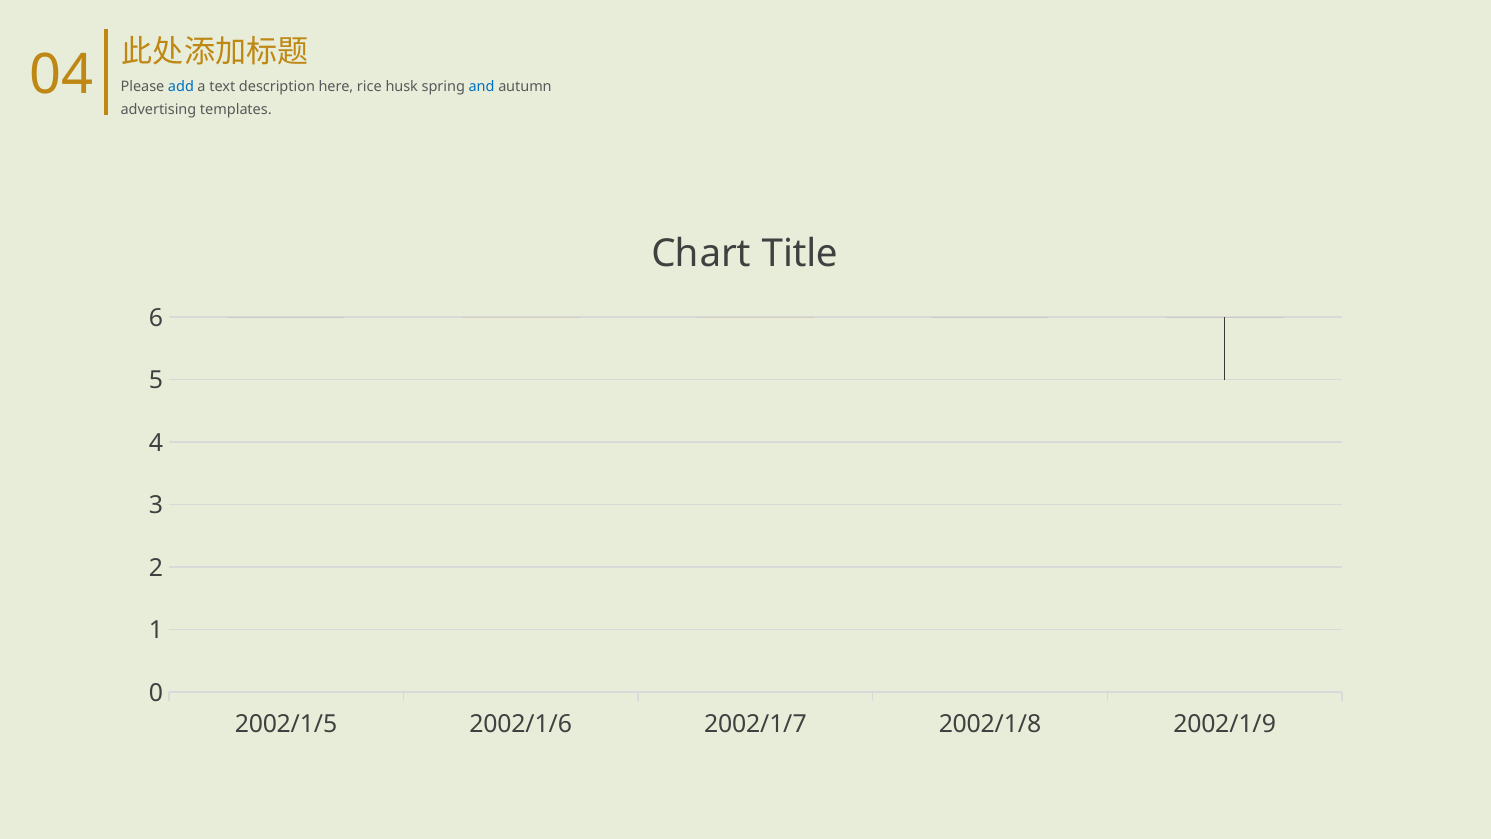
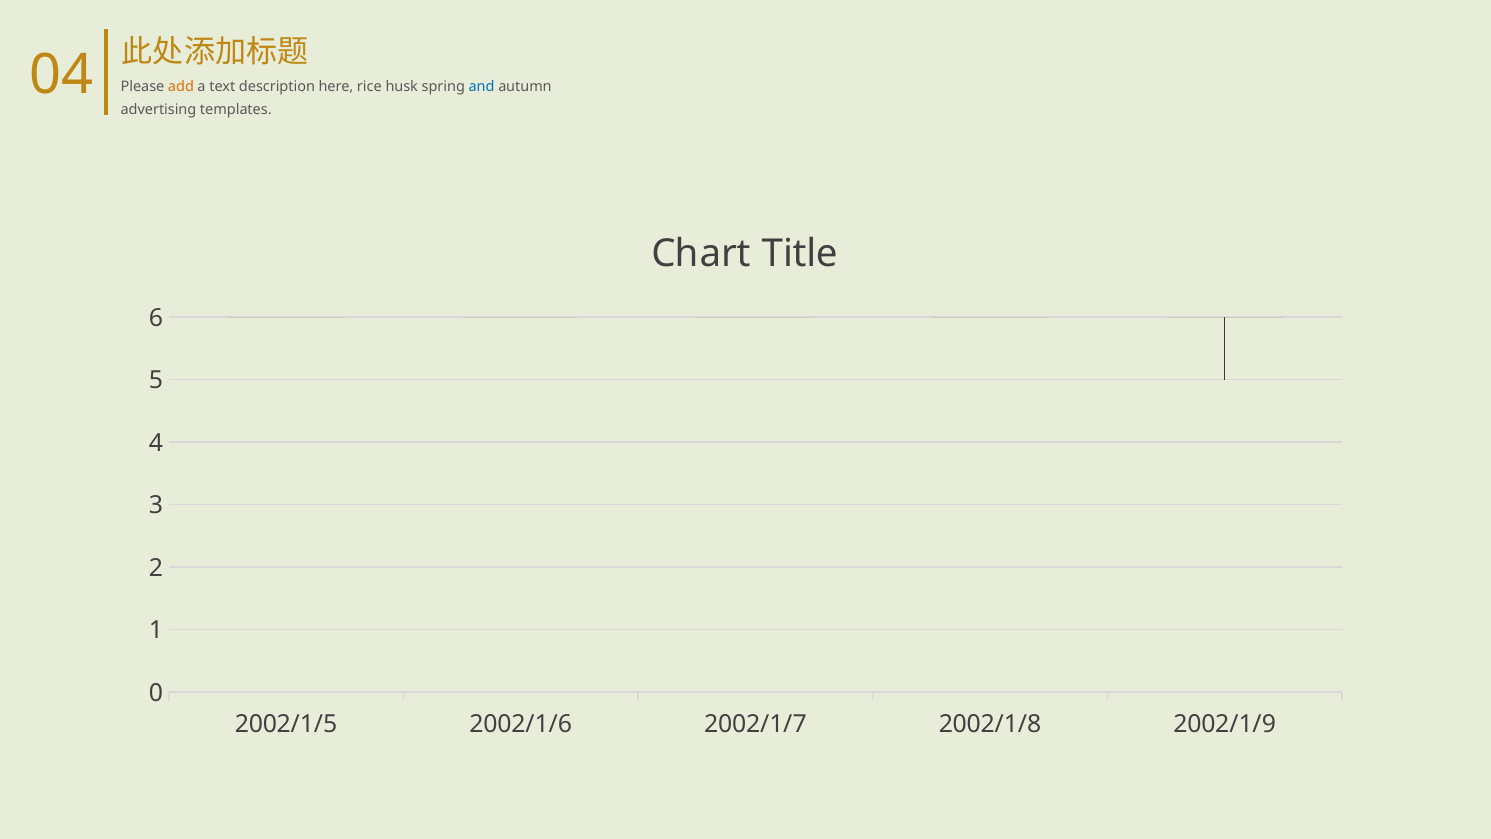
add colour: blue -> orange
